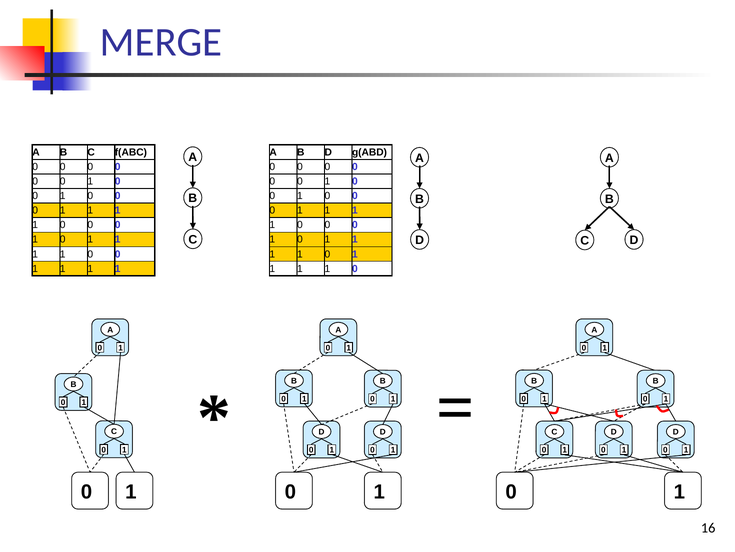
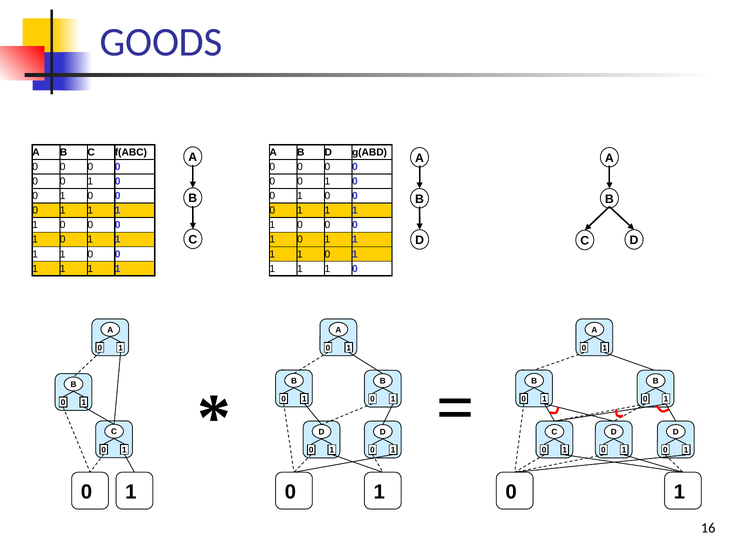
MERGE: MERGE -> GOODS
